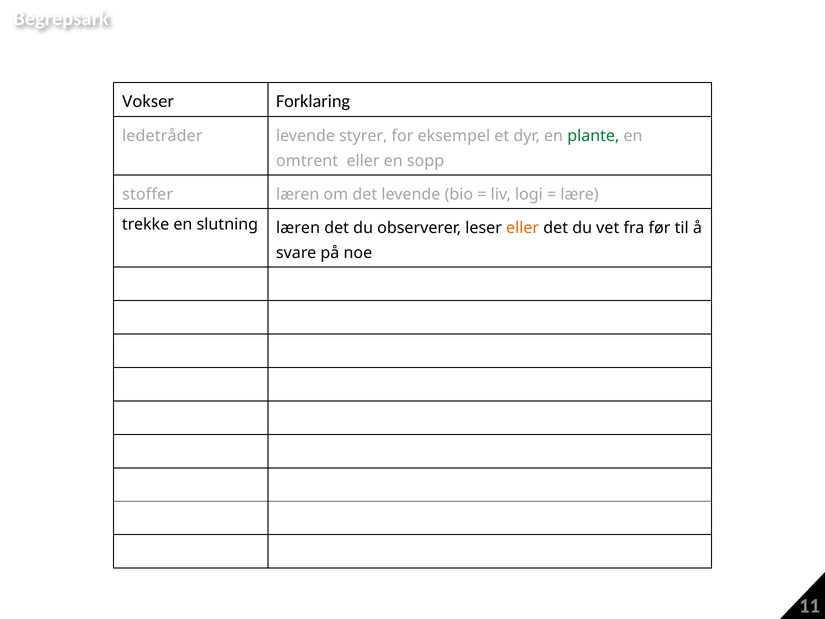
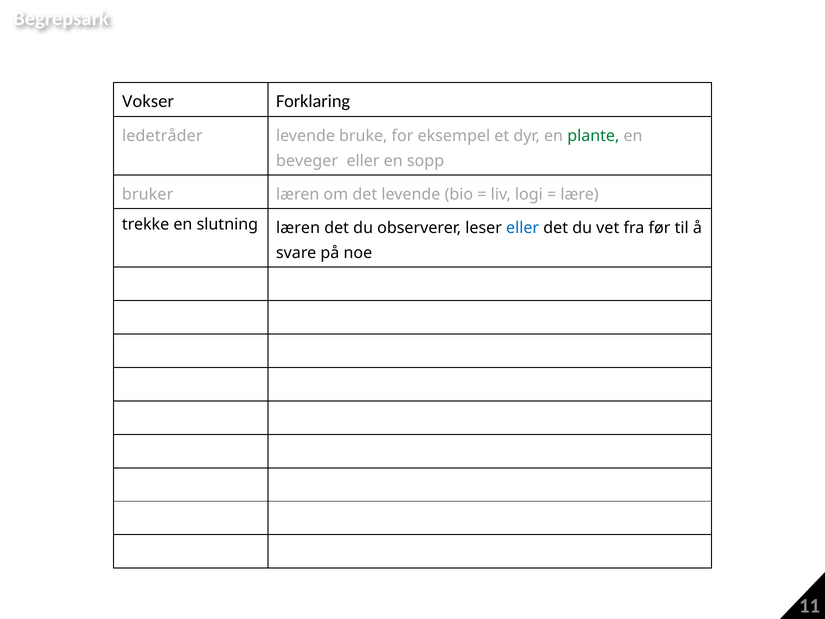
styrer: styrer -> bruke
omtrent: omtrent -> beveger
stoffer: stoffer -> bruker
eller at (523, 228) colour: orange -> blue
